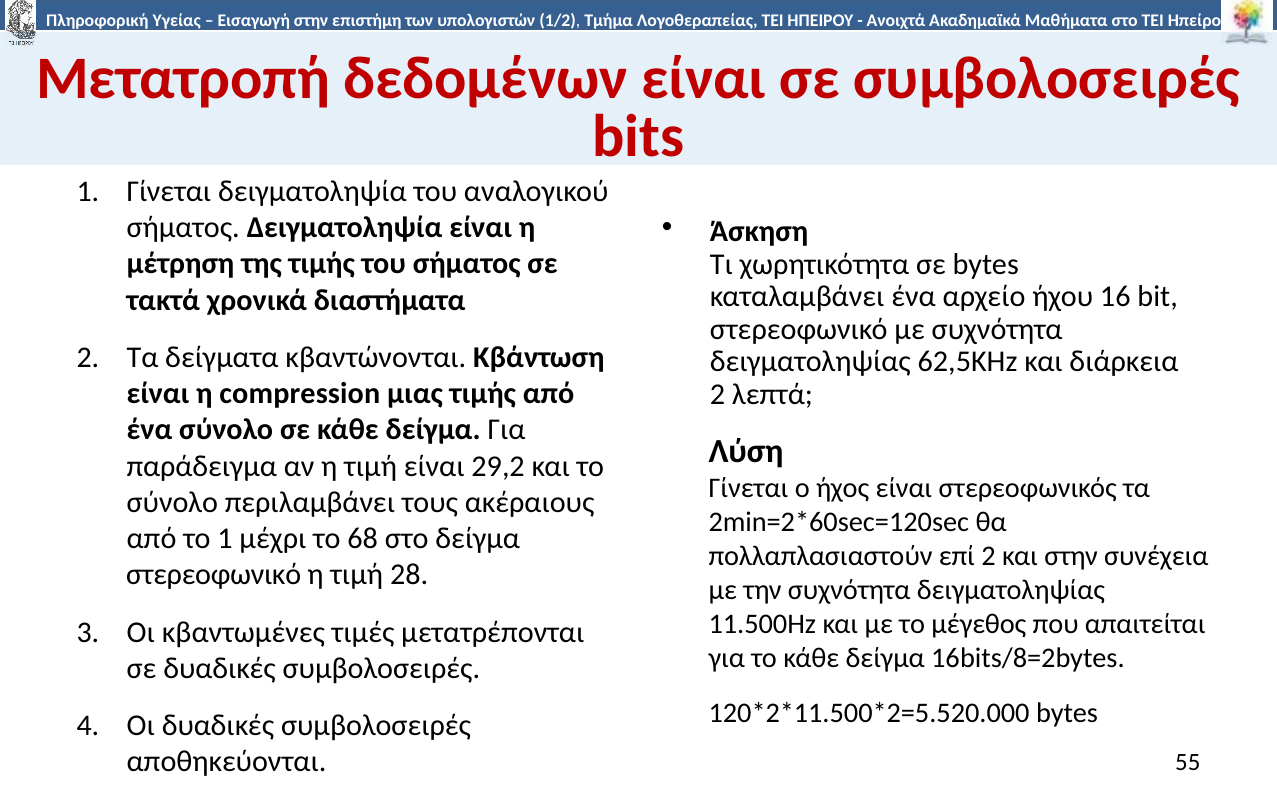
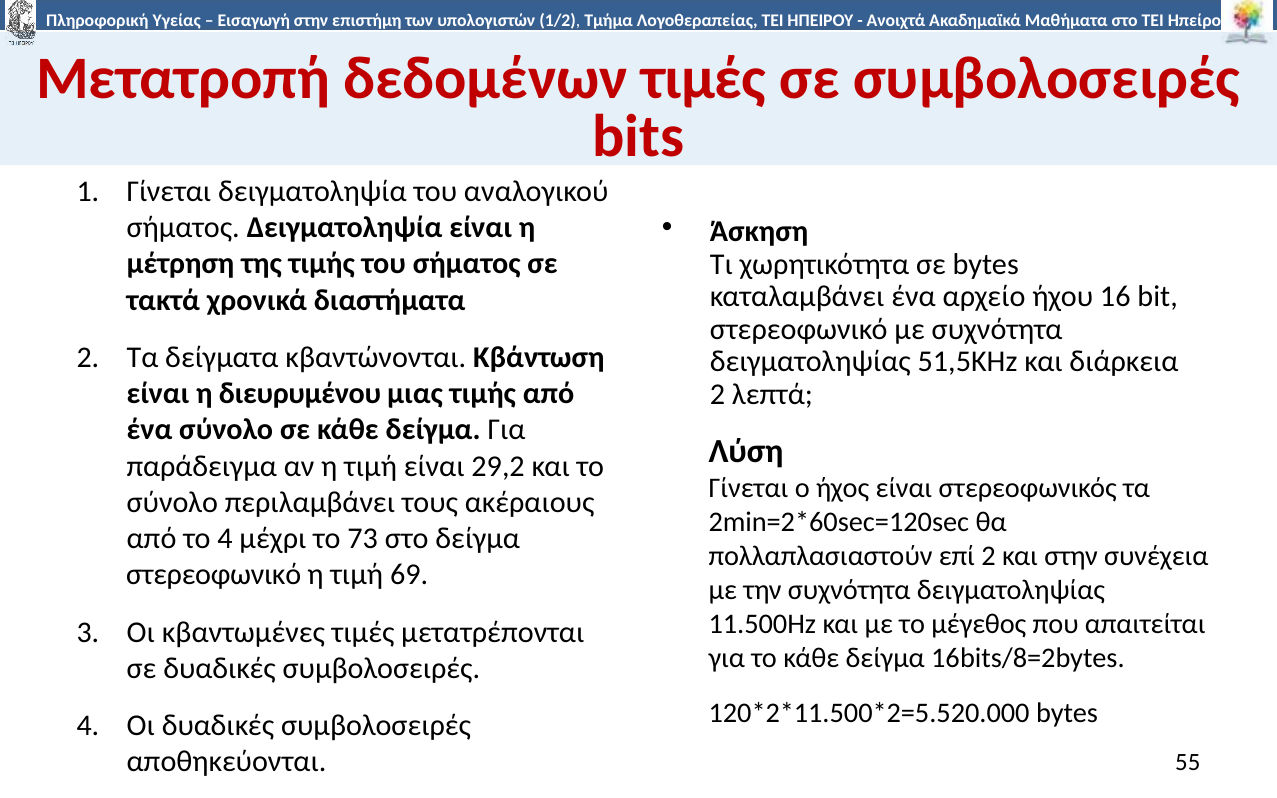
δεδομένων είναι: είναι -> τιμές
62,5KHz: 62,5KHz -> 51,5KHz
compression: compression -> διευρυμένου
το 1: 1 -> 4
68: 68 -> 73
28: 28 -> 69
